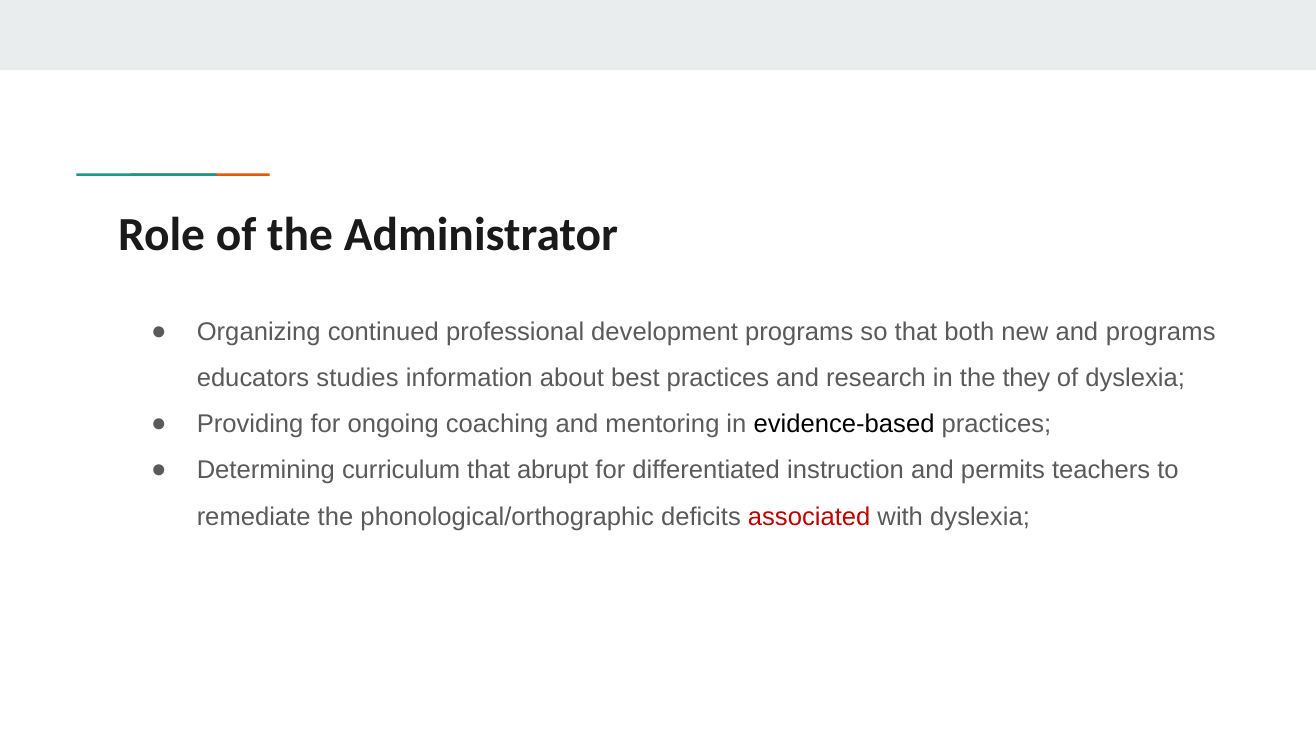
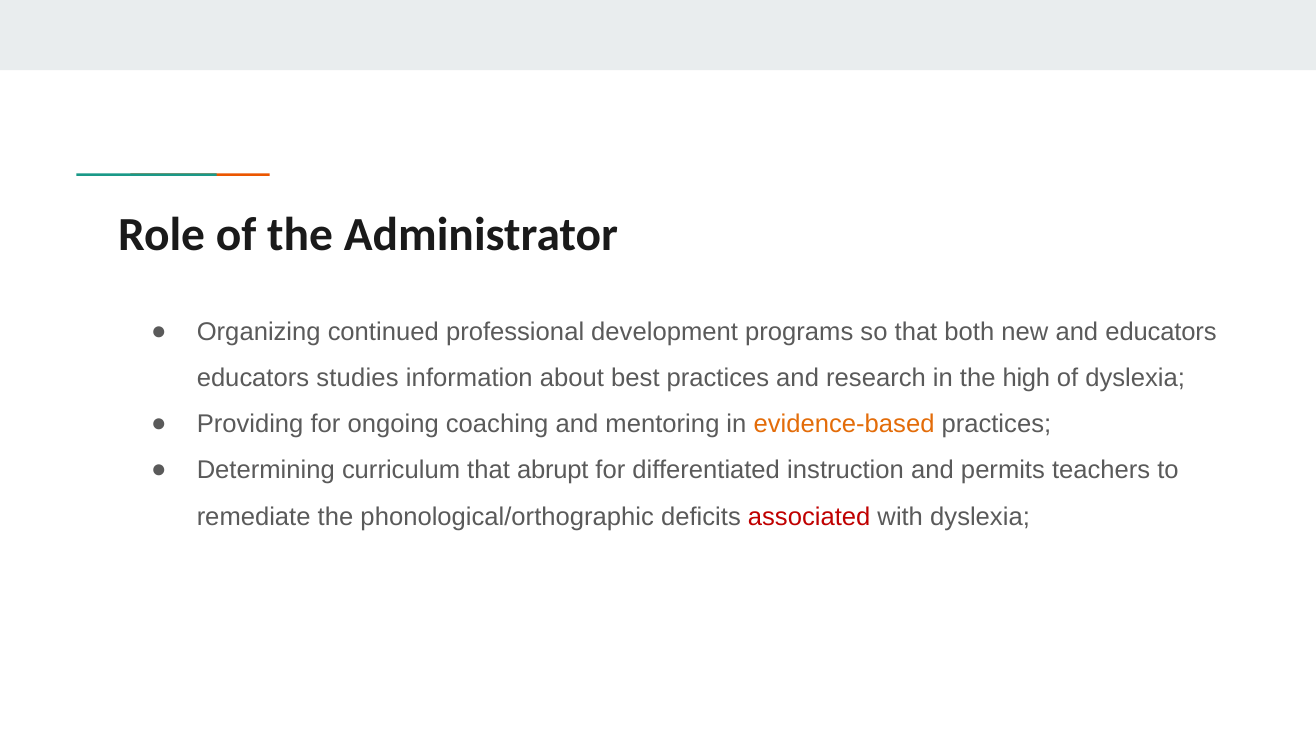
and programs: programs -> educators
they: they -> high
evidence-based colour: black -> orange
